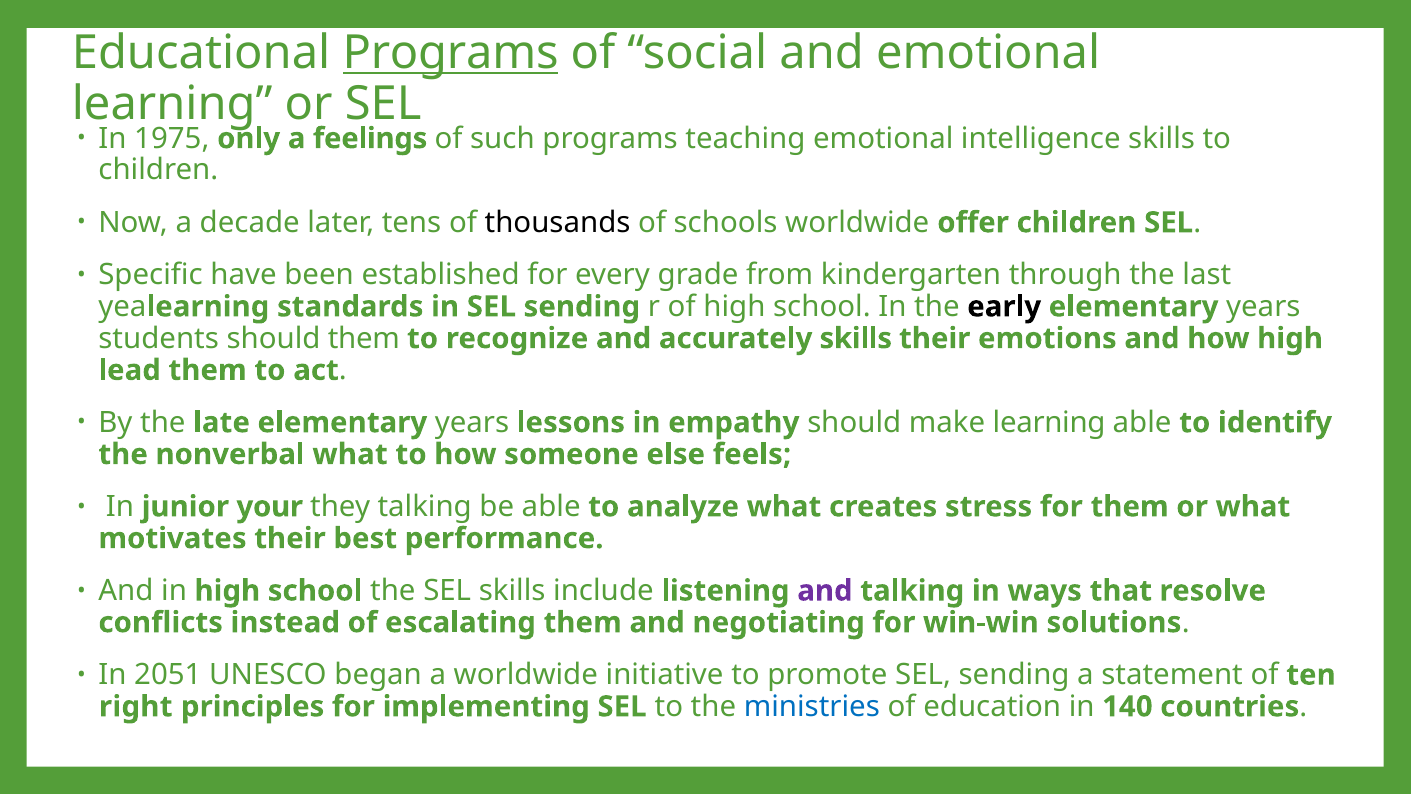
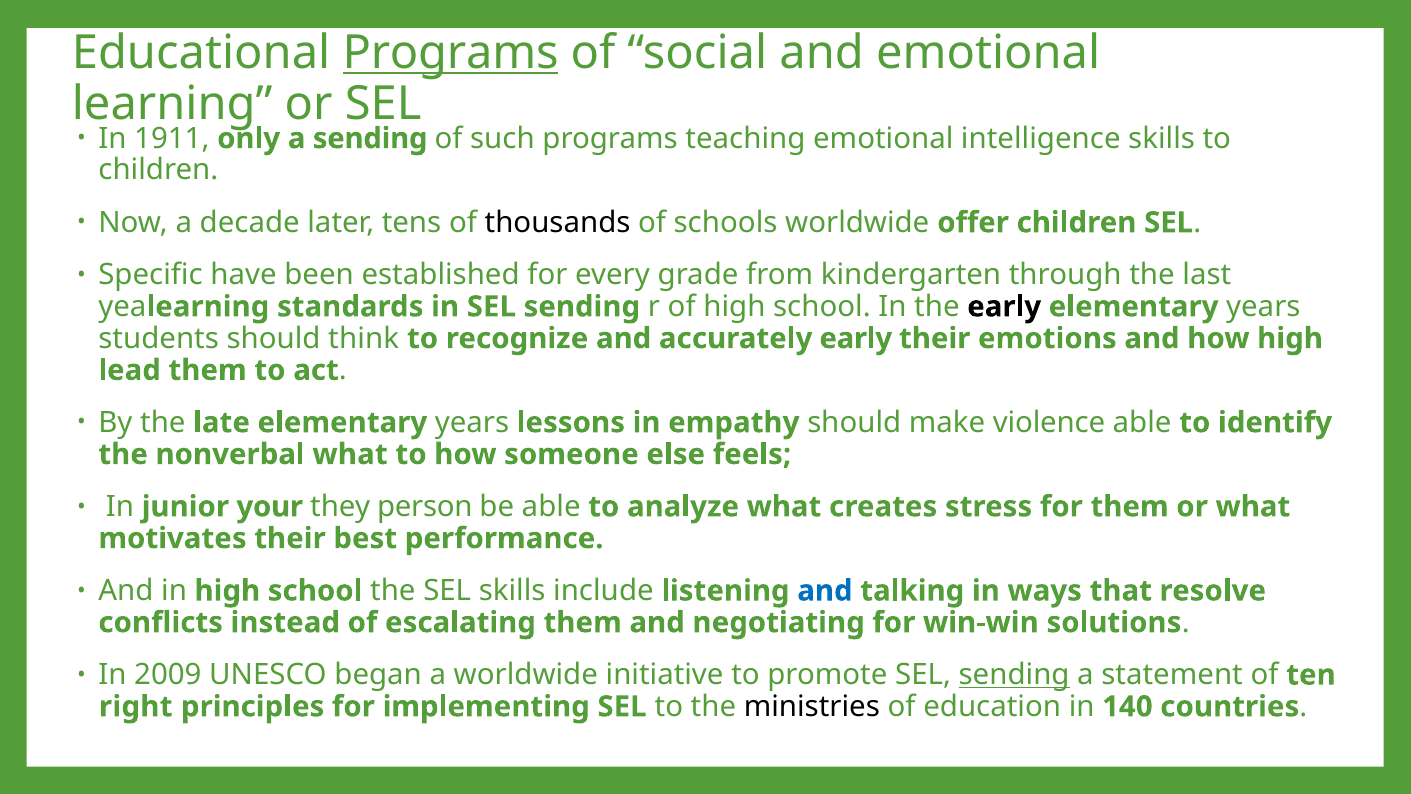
1975: 1975 -> 1911
a feelings: feelings -> sending
should them: them -> think
accurately skills: skills -> early
make learning: learning -> violence
they talking: talking -> person
and at (825, 591) colour: purple -> blue
2051: 2051 -> 2009
sending at (1014, 675) underline: none -> present
ministries colour: blue -> black
